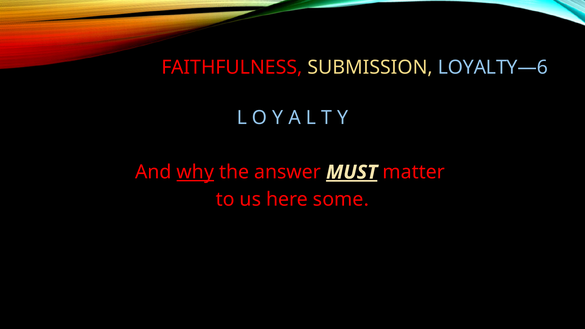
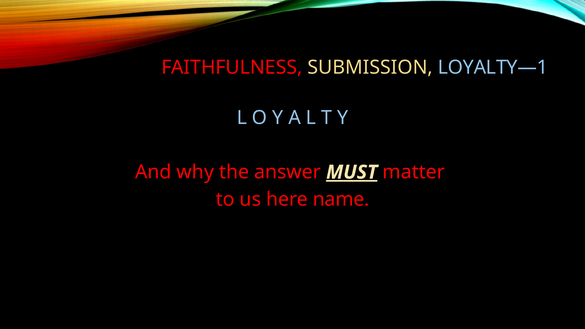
LOYALTY—6: LOYALTY—6 -> LOYALTY—1
why underline: present -> none
some: some -> name
